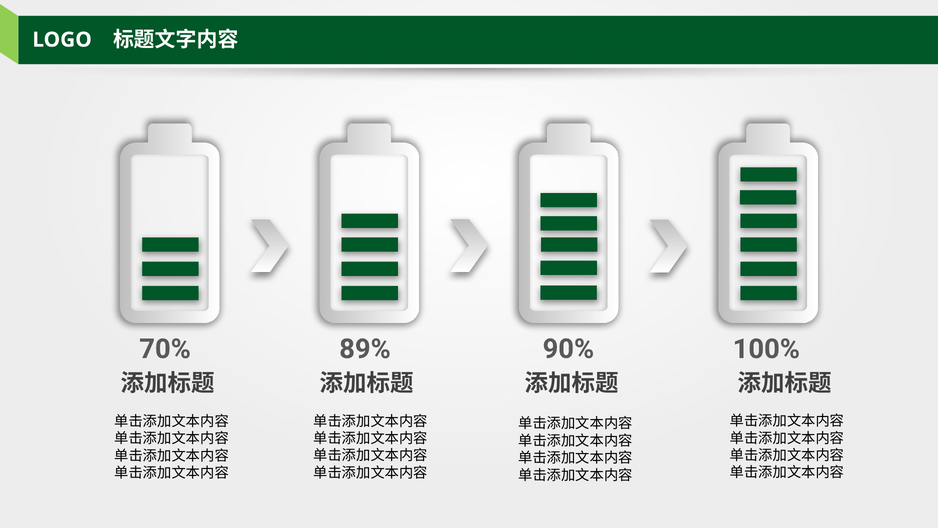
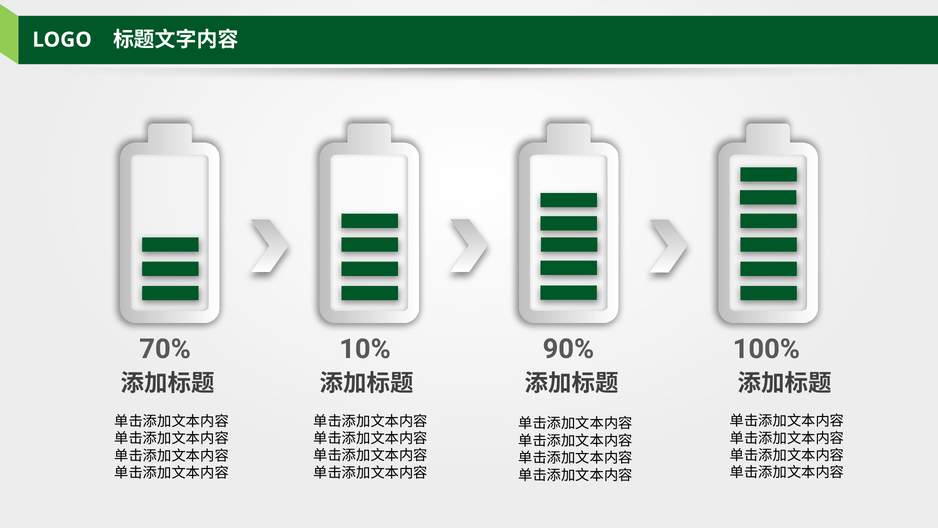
89%: 89% -> 10%
